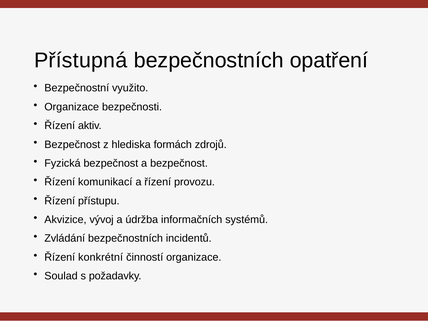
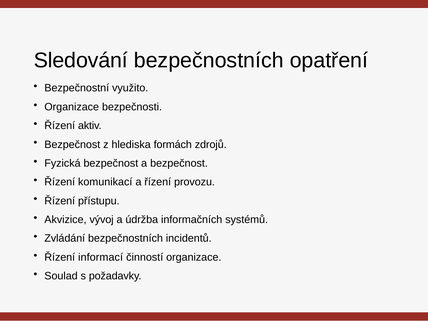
Přístupná: Přístupná -> Sledování
konkrétní: konkrétní -> informací
